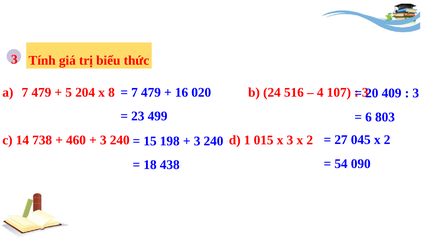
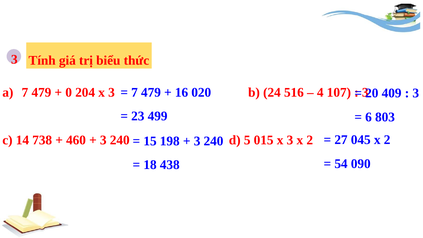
5: 5 -> 0
204 x 8: 8 -> 3
1: 1 -> 5
